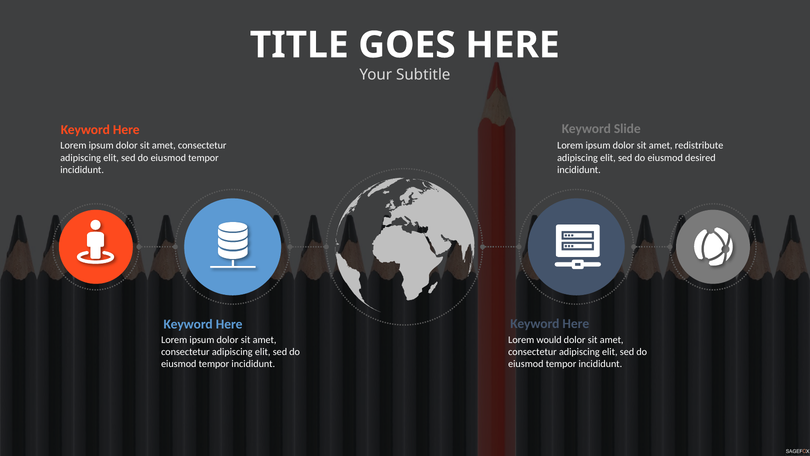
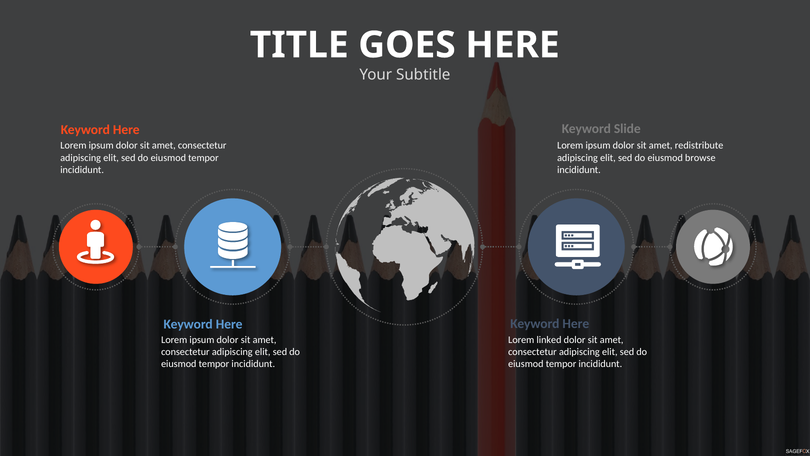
desired: desired -> browse
would: would -> linked
